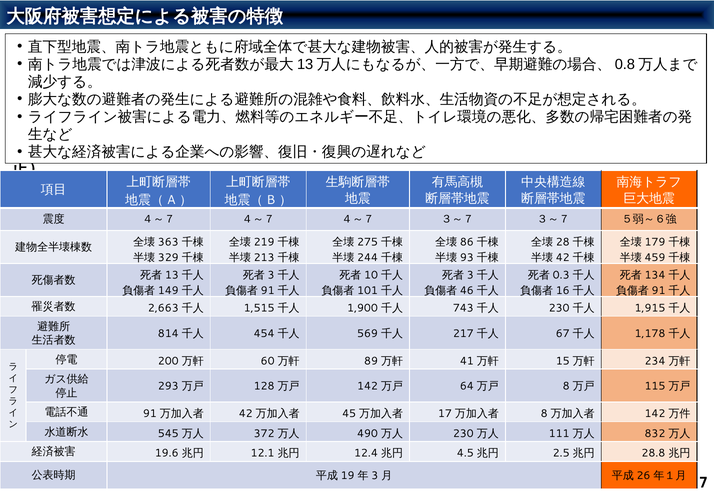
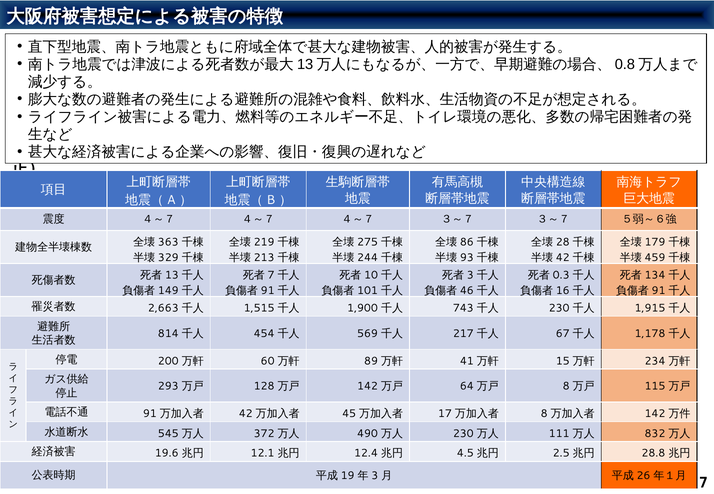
3 at (271, 275): 3 -> 7
